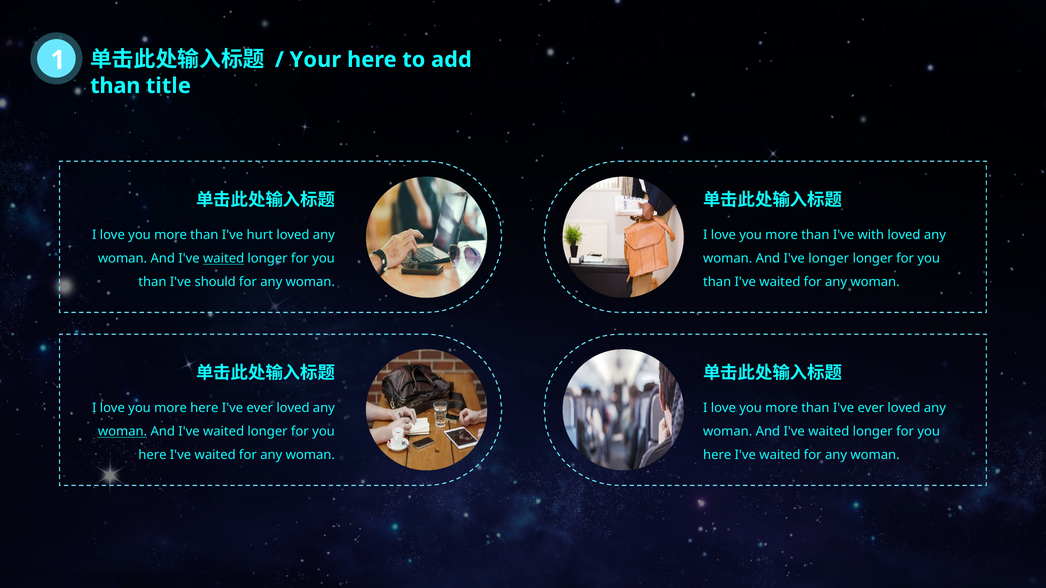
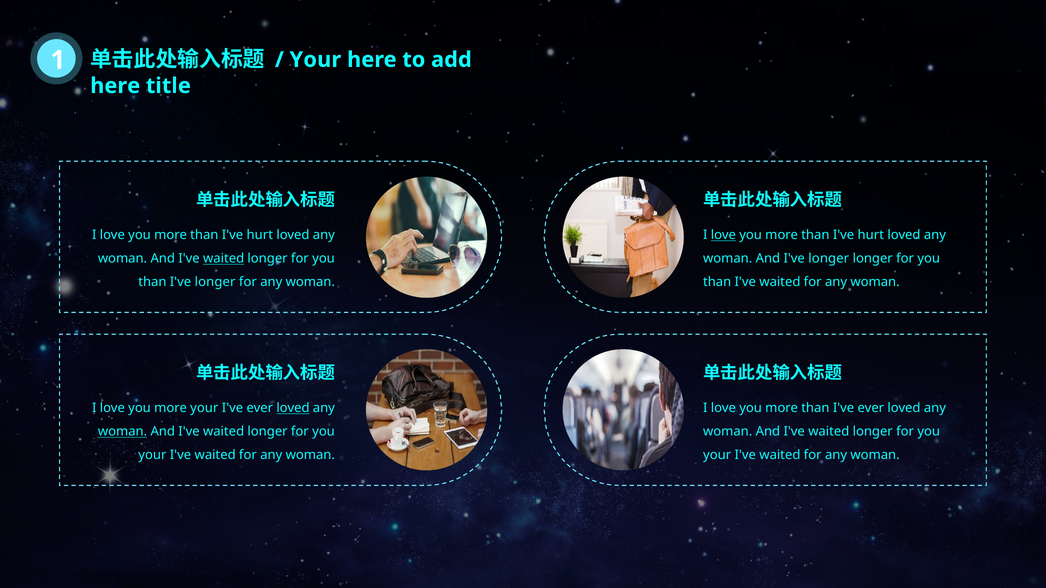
than at (115, 86): than -> here
love at (723, 235) underline: none -> present
with at (871, 235): with -> hurt
than I've should: should -> longer
more here: here -> your
loved at (293, 408) underline: none -> present
here at (152, 455): here -> your
here at (717, 455): here -> your
